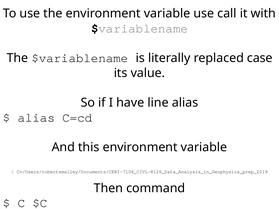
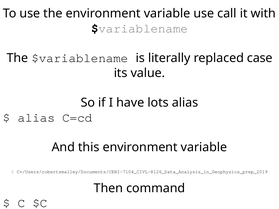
line: line -> lots
